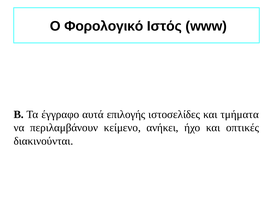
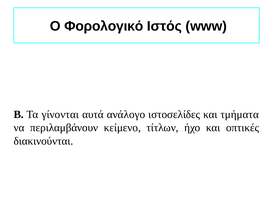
έγγραφο: έγγραφο -> γίνονται
επιλογής: επιλογής -> ανάλογο
ανήκει: ανήκει -> τίτλων
